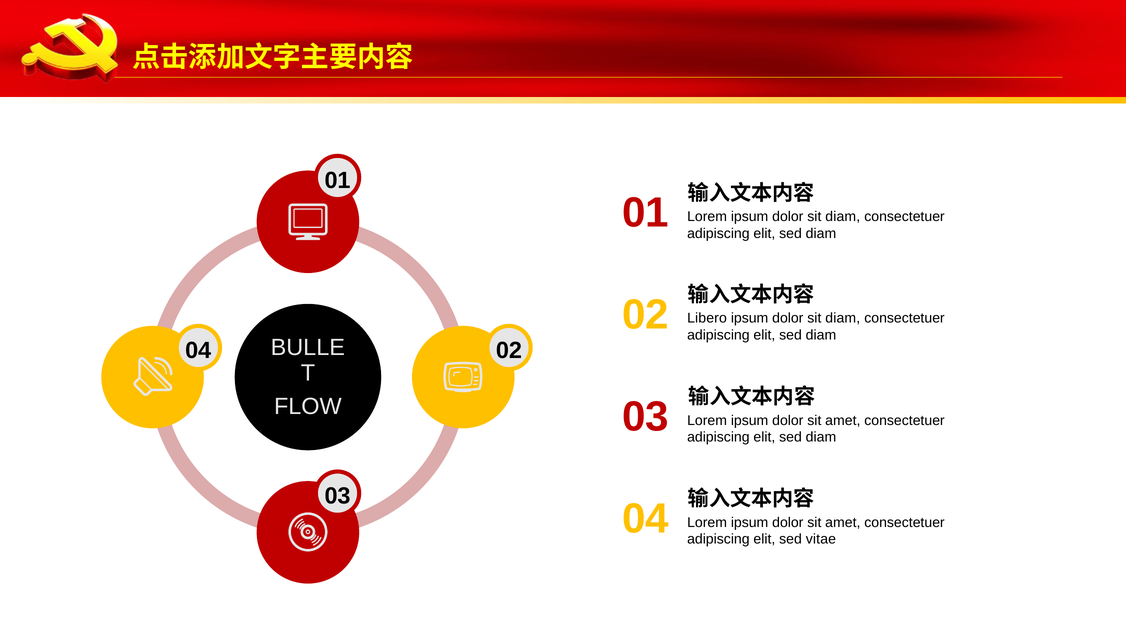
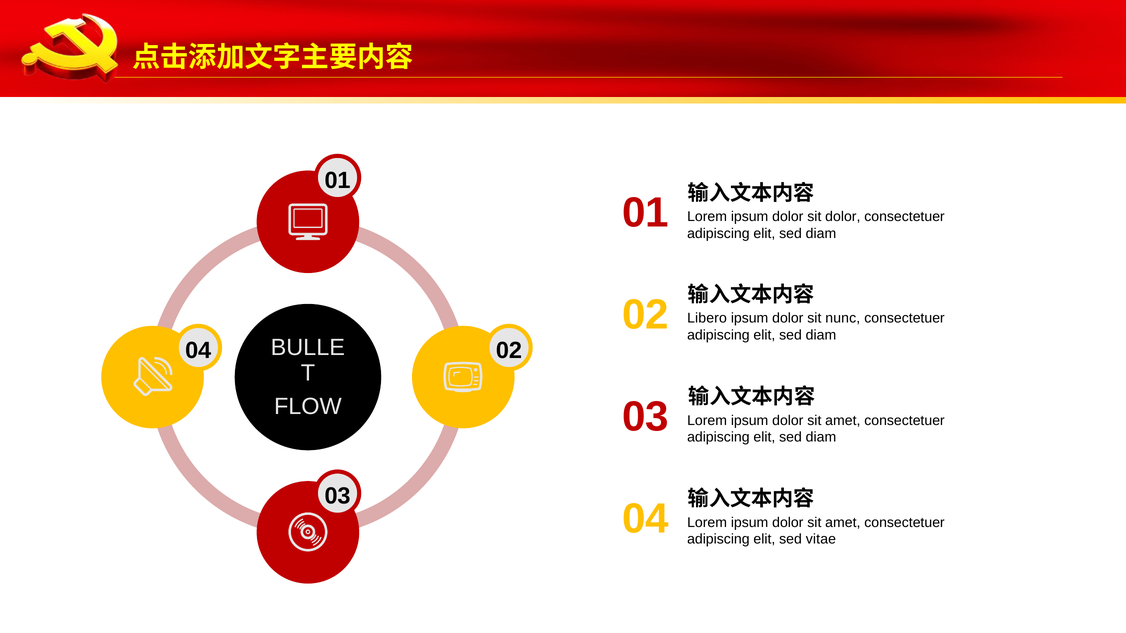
diam at (843, 217): diam -> dolor
diam at (843, 319): diam -> nunc
